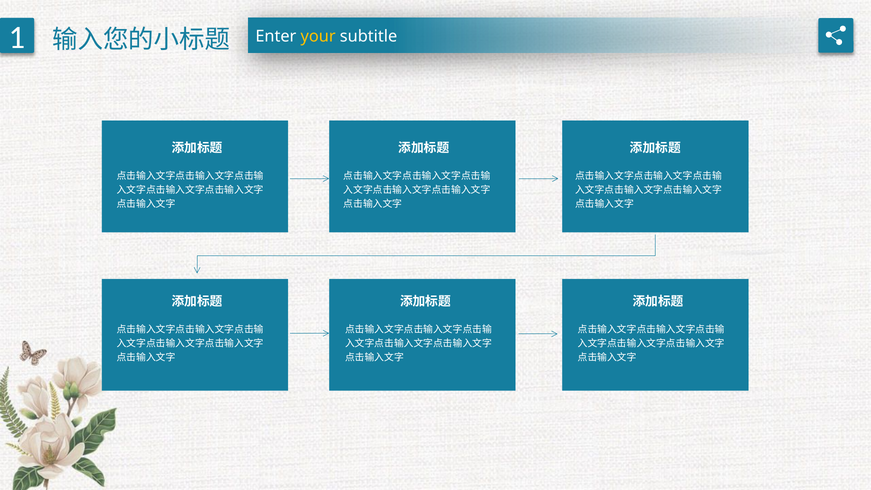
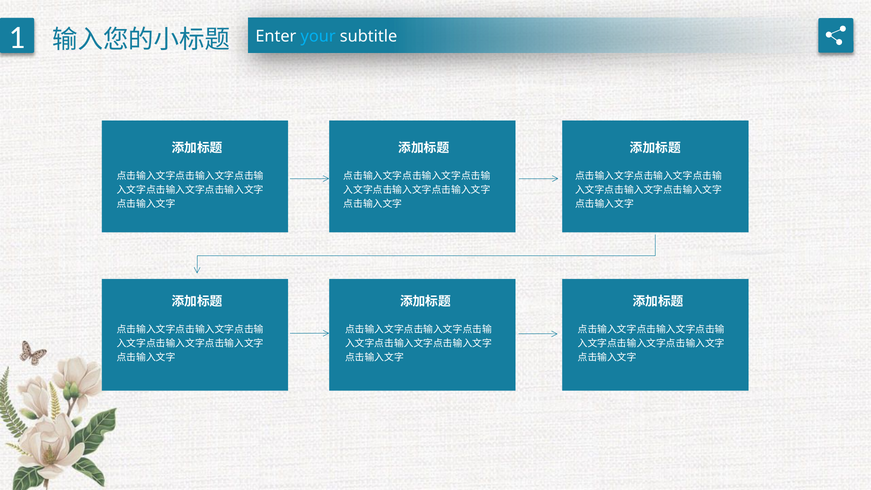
your colour: yellow -> light blue
